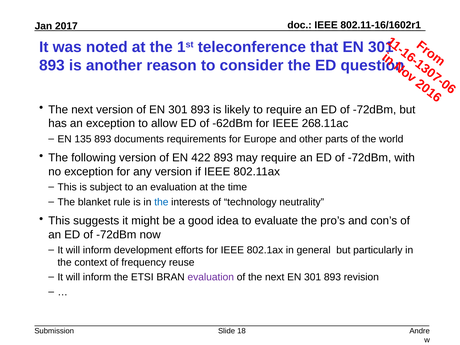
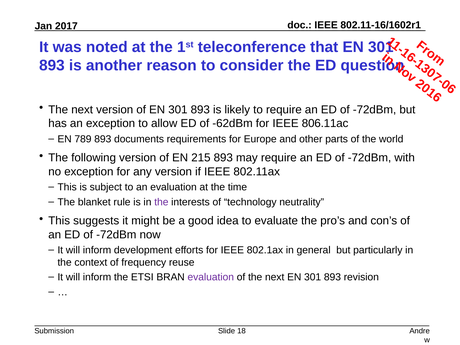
268.11ac: 268.11ac -> 806.11ac
135: 135 -> 789
422: 422 -> 215
the at (161, 202) colour: blue -> purple
